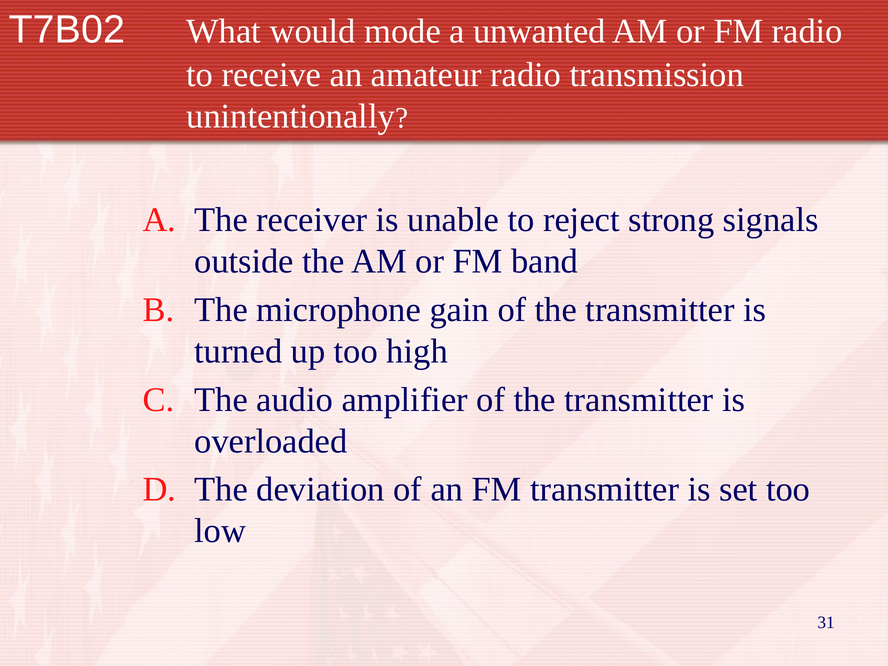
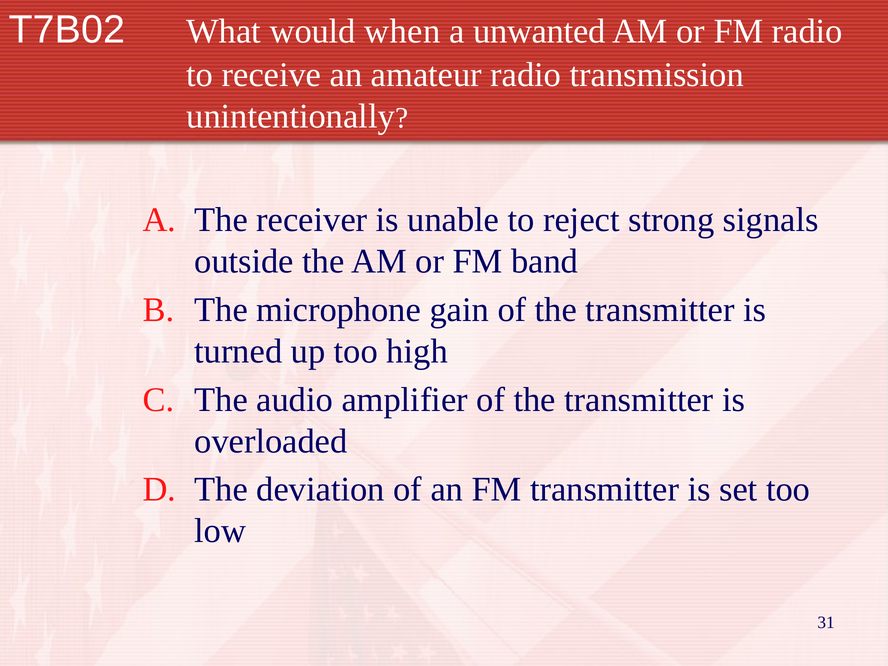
mode: mode -> when
